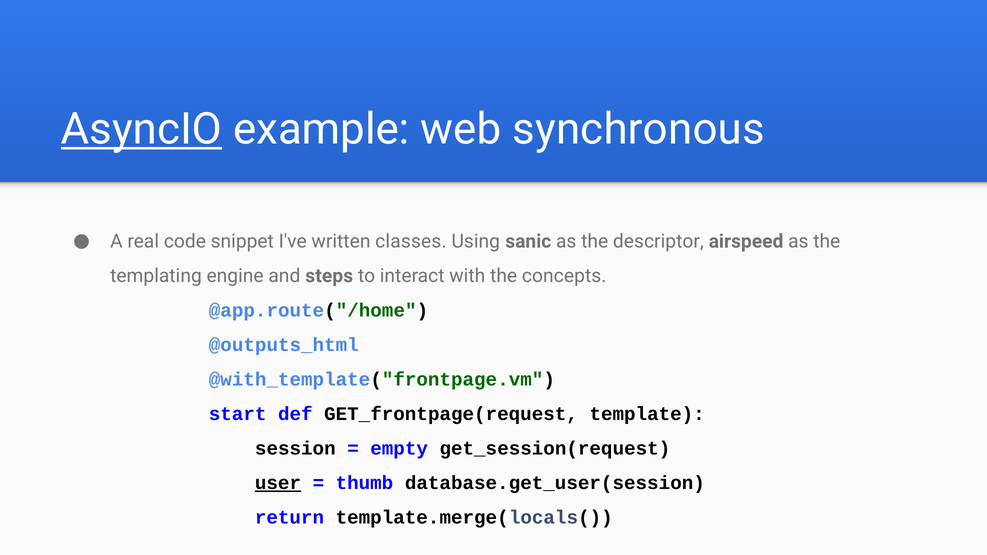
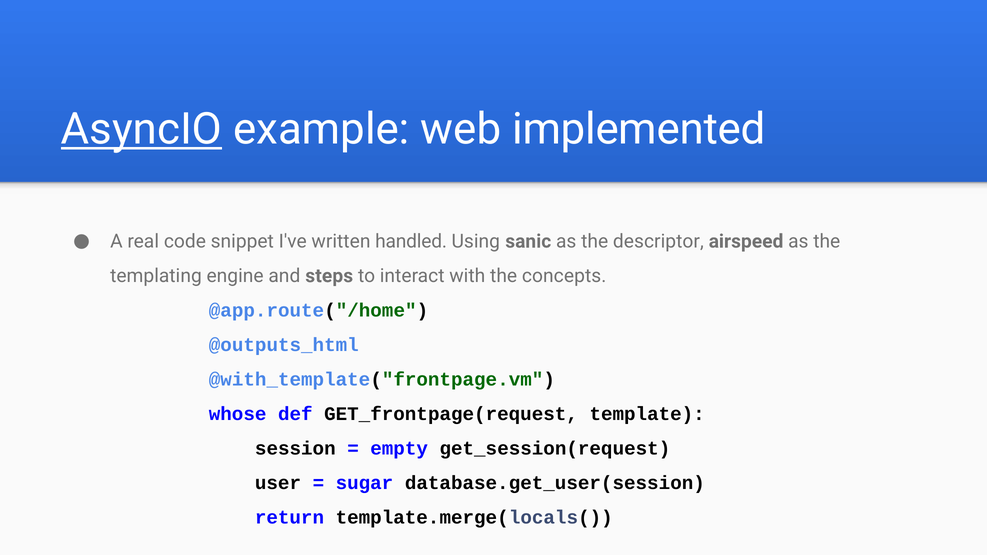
synchronous: synchronous -> implemented
classes: classes -> handled
start: start -> whose
user underline: present -> none
thumb: thumb -> sugar
